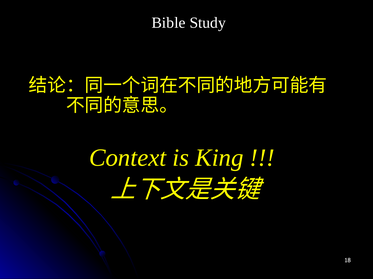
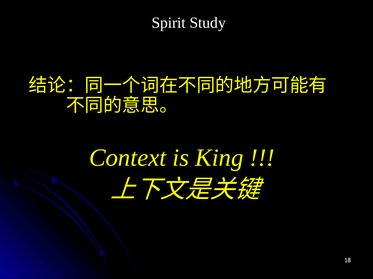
Bible: Bible -> Spirit
